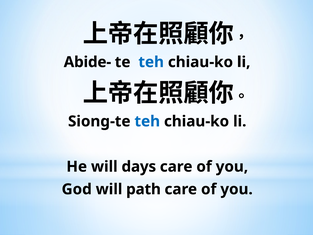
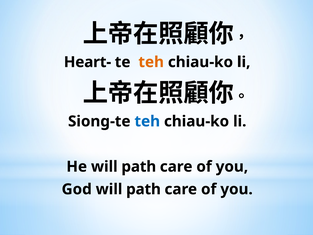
Abide-: Abide- -> Heart-
teh at (151, 62) colour: blue -> orange
He will days: days -> path
